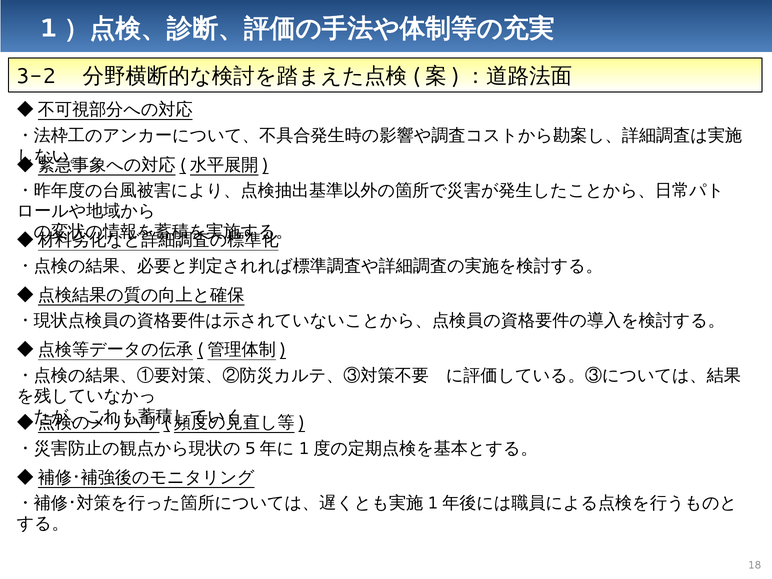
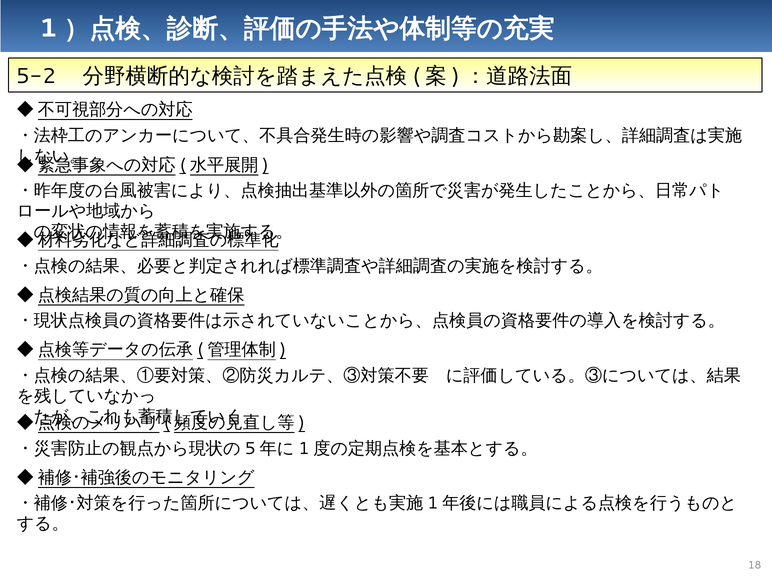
3-2: 3-2 -> 5-2
